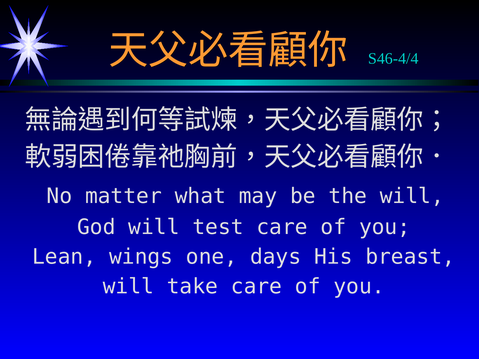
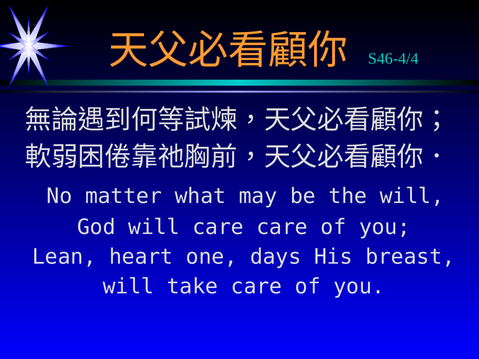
will test: test -> care
wings: wings -> heart
